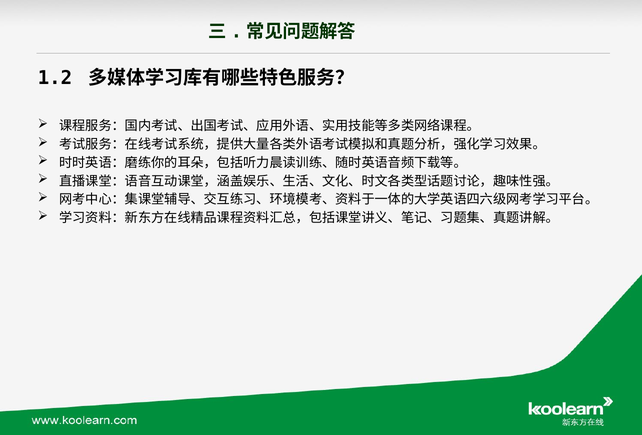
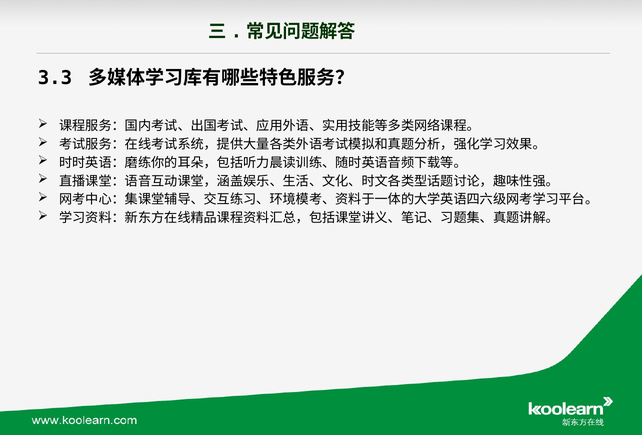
1.2: 1.2 -> 3.3
